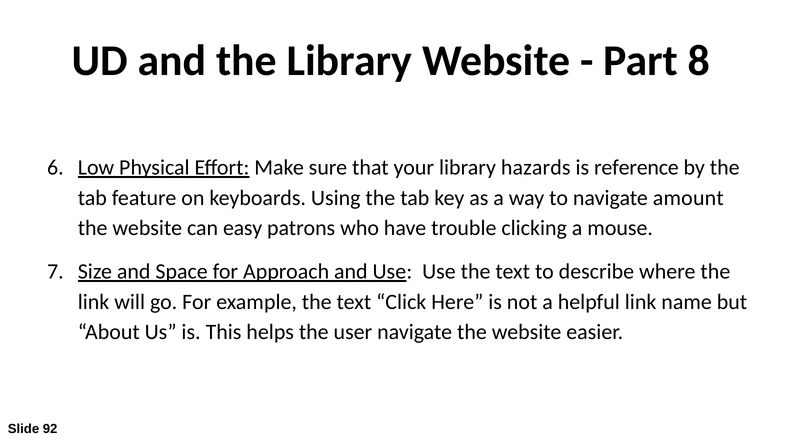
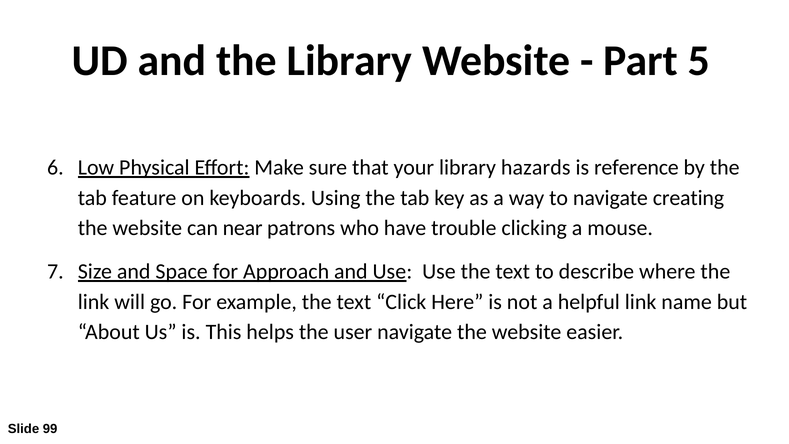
8: 8 -> 5
amount: amount -> creating
easy: easy -> near
92: 92 -> 99
